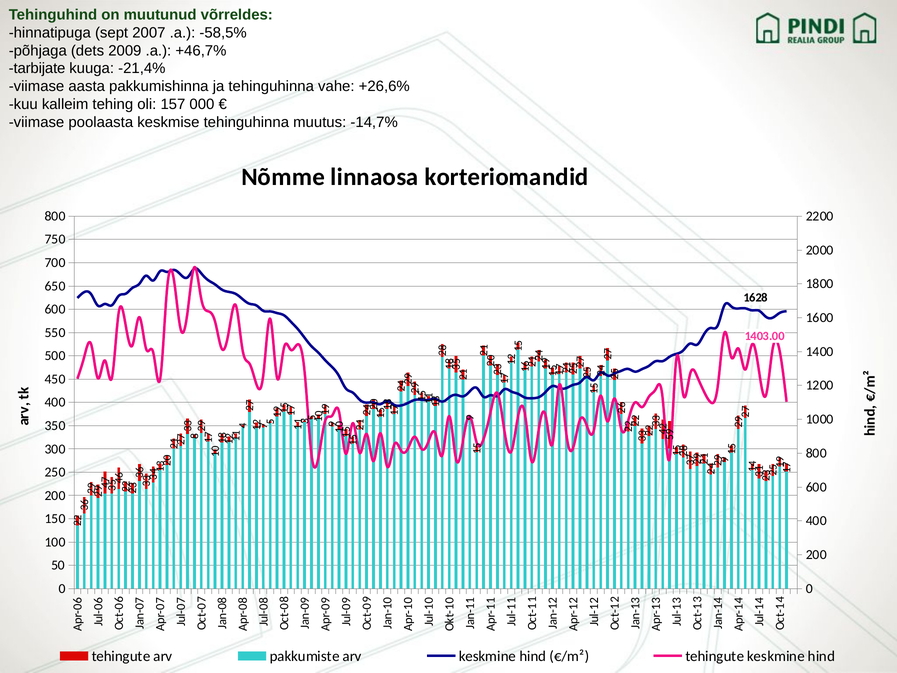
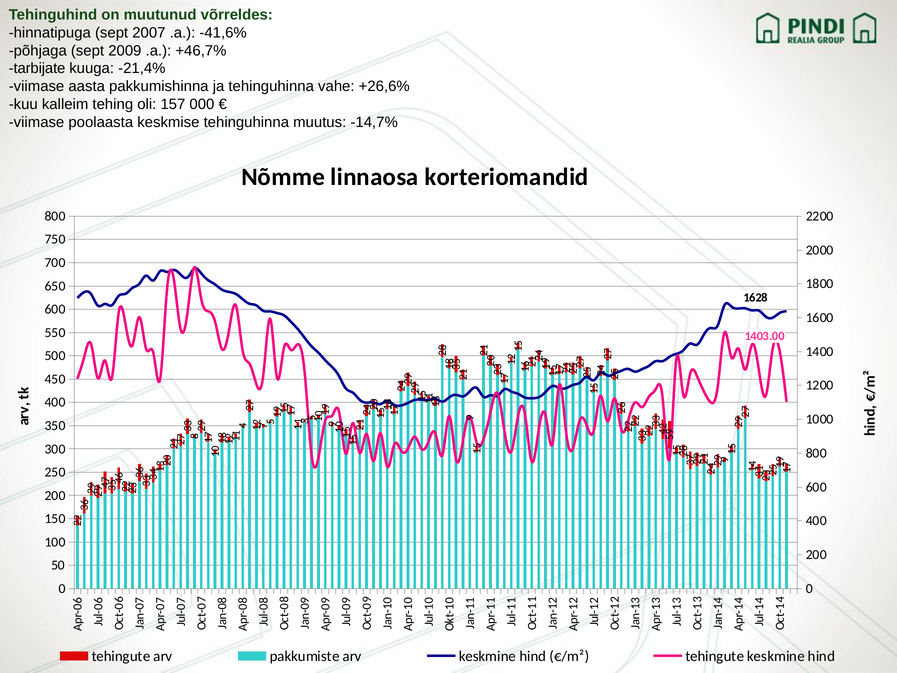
-58,5%: -58,5% -> -41,6%
põhjaga dets: dets -> sept
